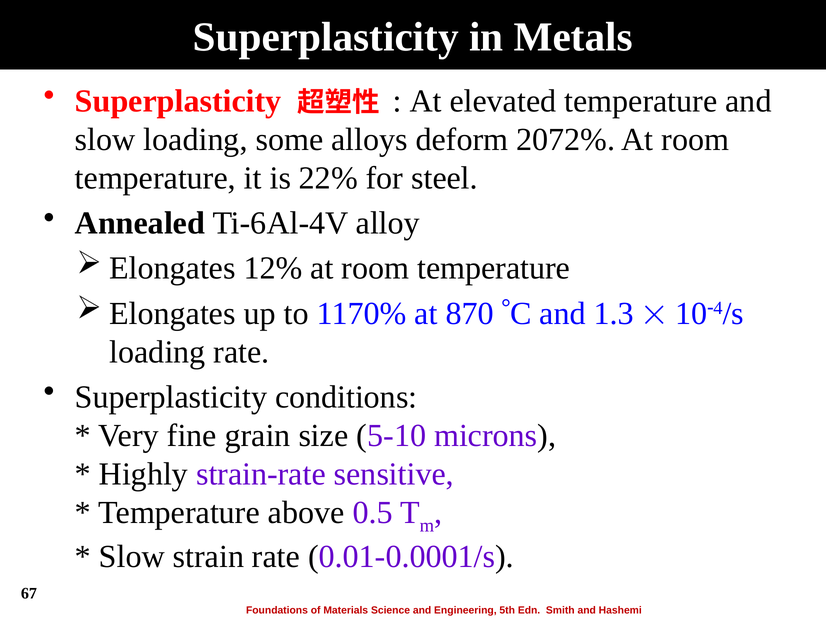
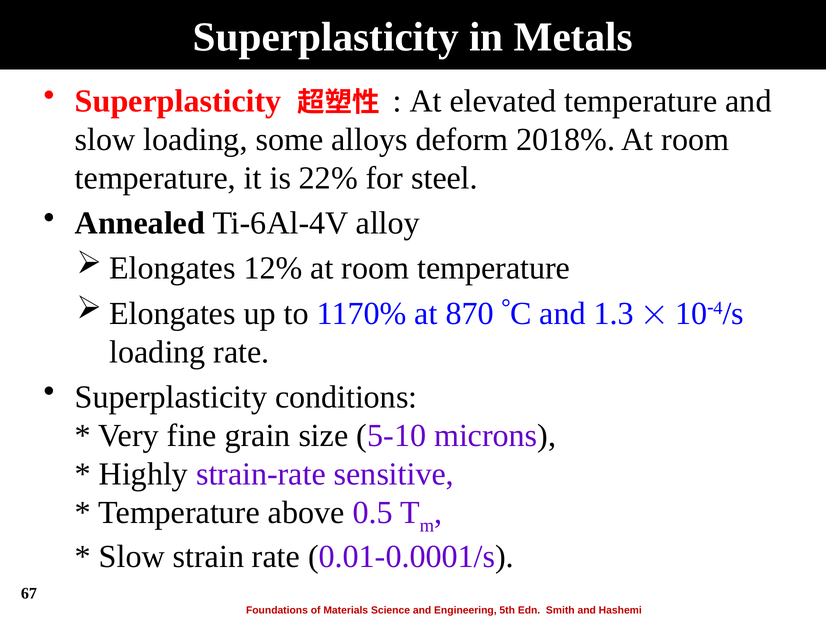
2072%: 2072% -> 2018%
